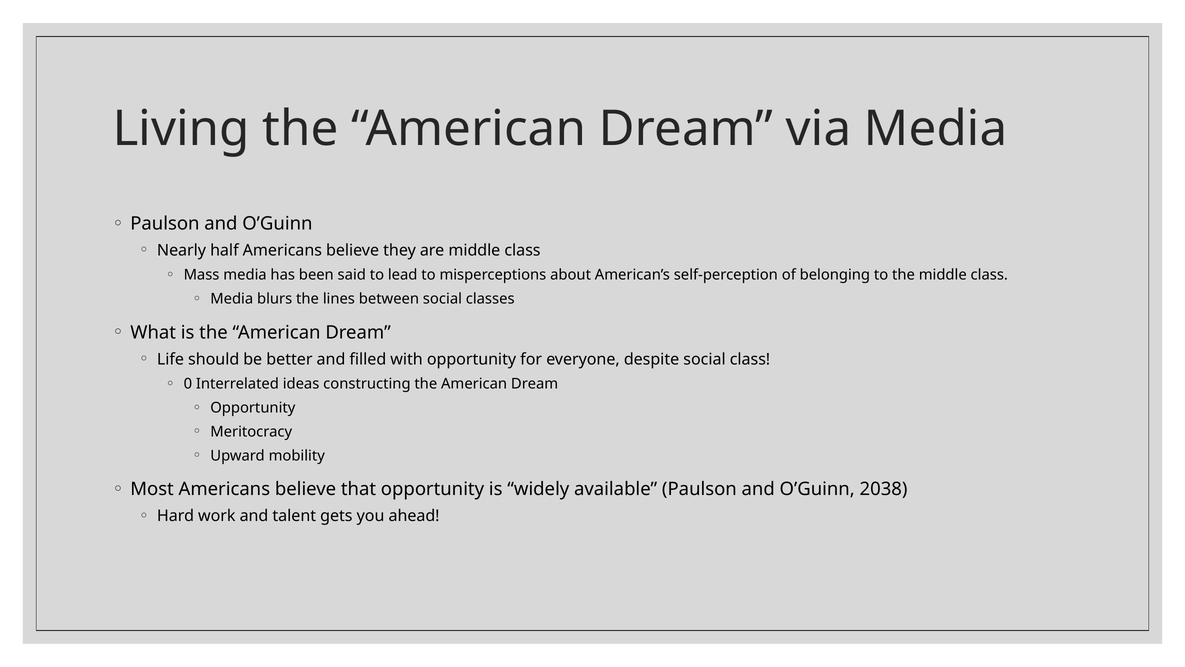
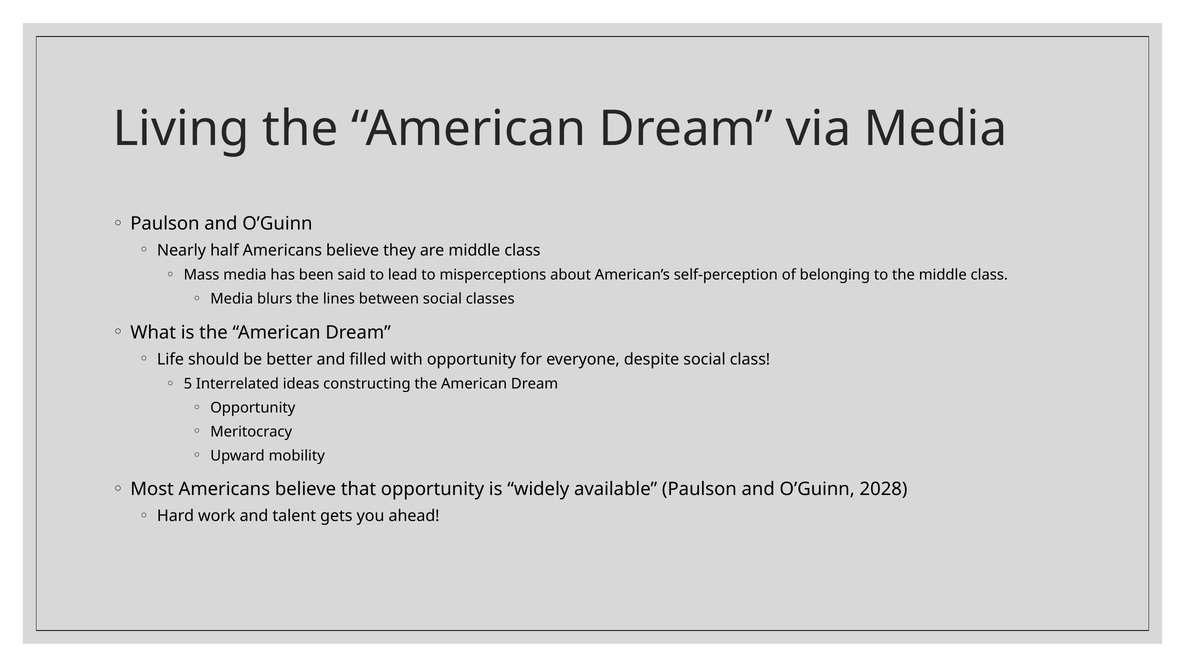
0: 0 -> 5
2038: 2038 -> 2028
